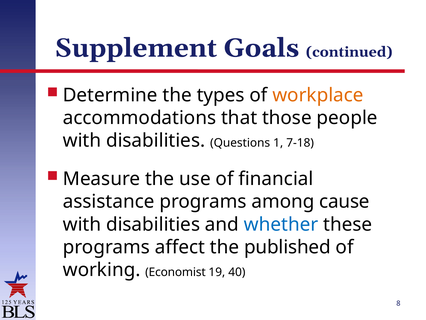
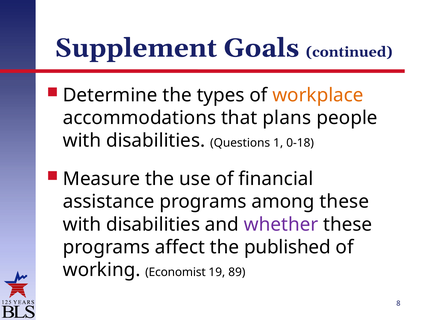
those: those -> plans
7-18: 7-18 -> 0-18
among cause: cause -> these
whether colour: blue -> purple
40: 40 -> 89
